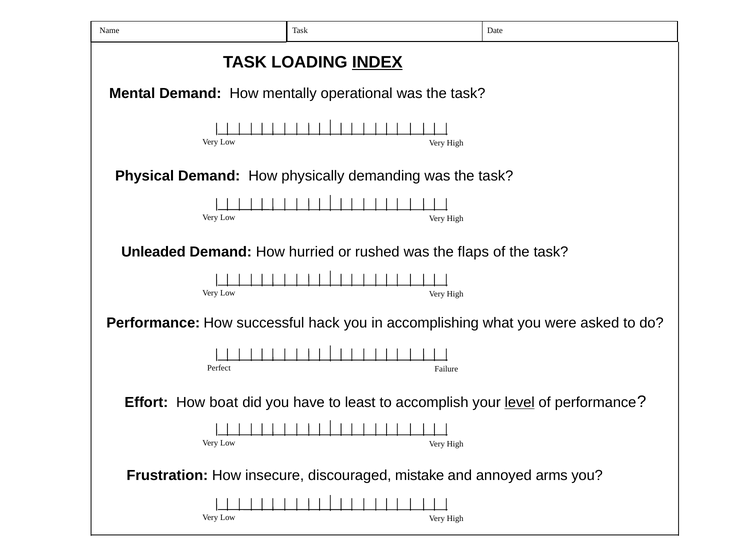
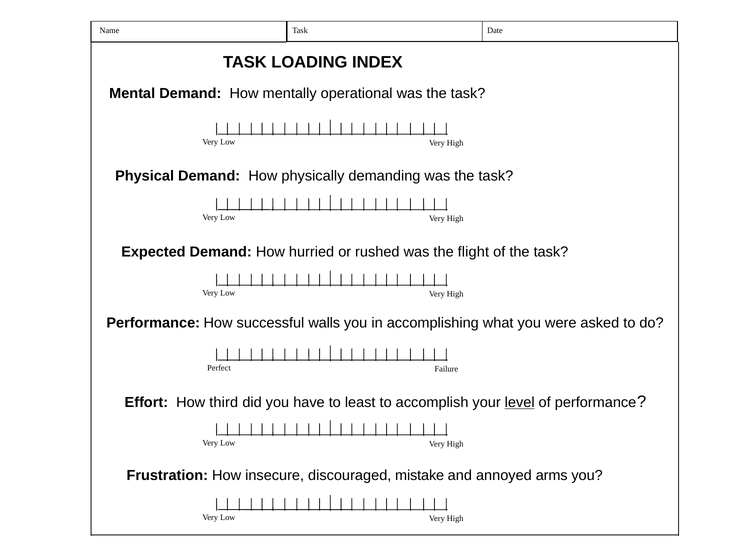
INDEX underline: present -> none
Unleaded: Unleaded -> Expected
flaps: flaps -> flight
hack: hack -> walls
boat: boat -> third
